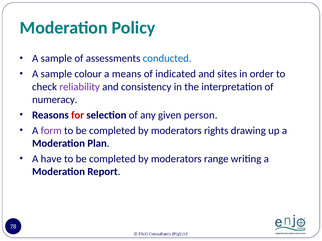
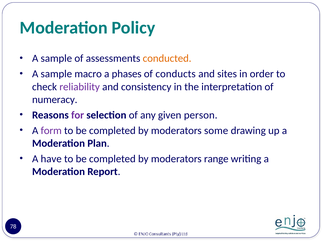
conducted colour: blue -> orange
colour: colour -> macro
means: means -> phases
indicated: indicated -> conducts
for colour: red -> purple
rights: rights -> some
